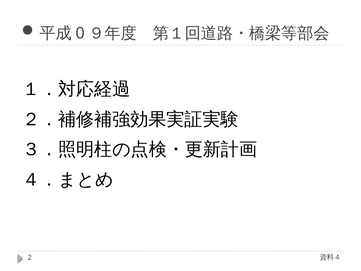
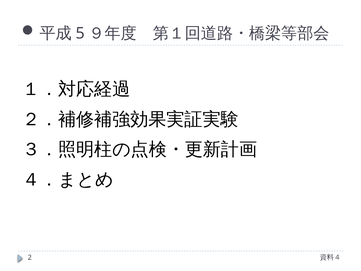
0: 0 -> 5
